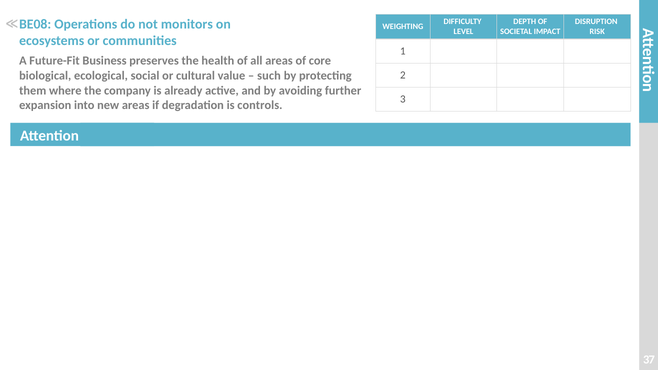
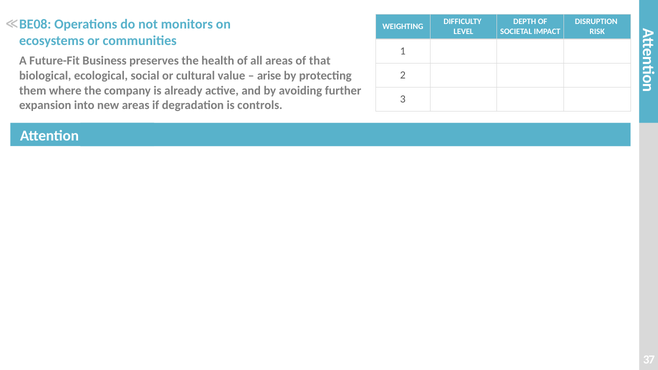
core: core -> that
such: such -> arise
